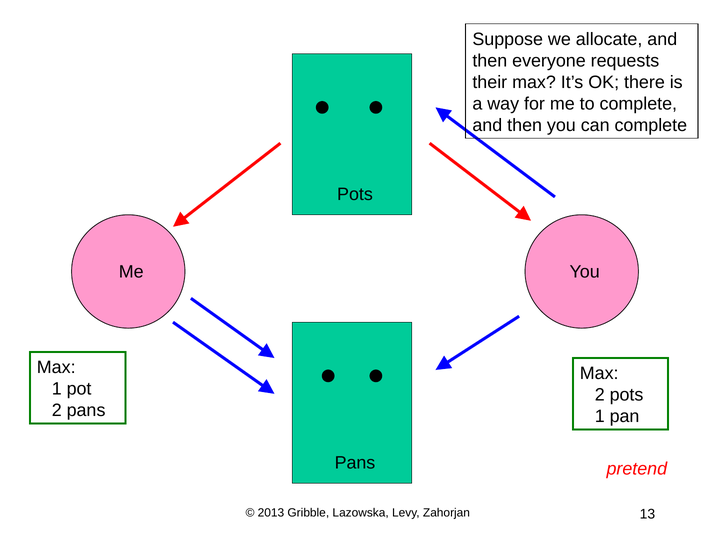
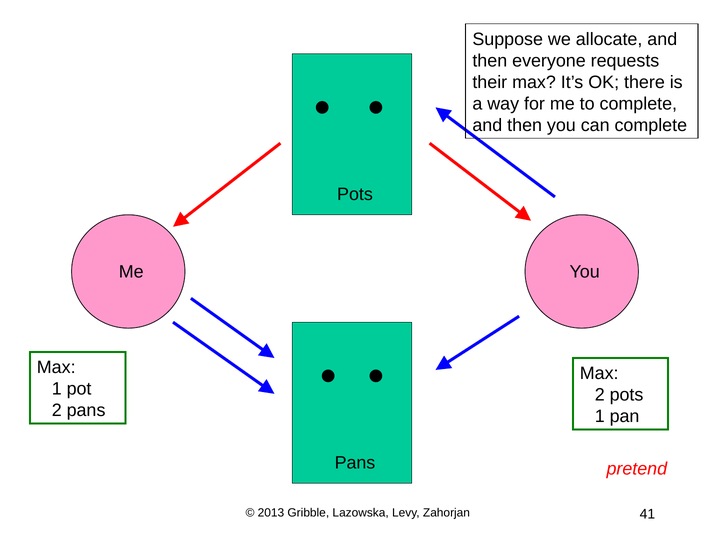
13: 13 -> 41
